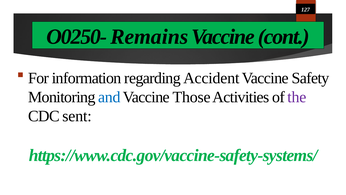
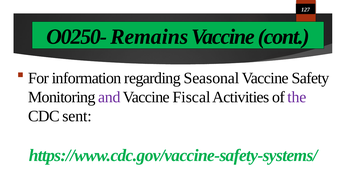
Accident: Accident -> Seasonal
and colour: blue -> purple
Those: Those -> Fiscal
